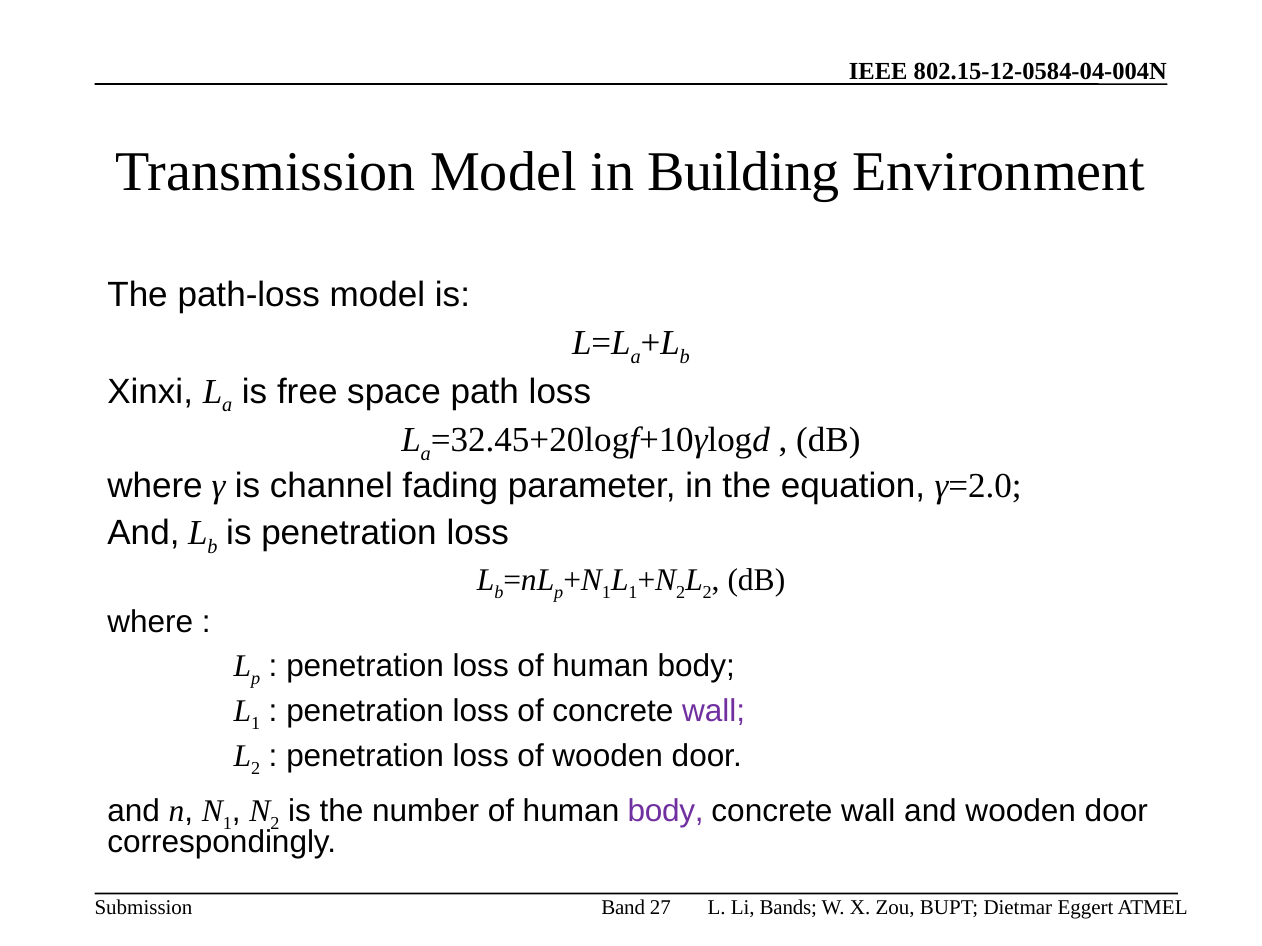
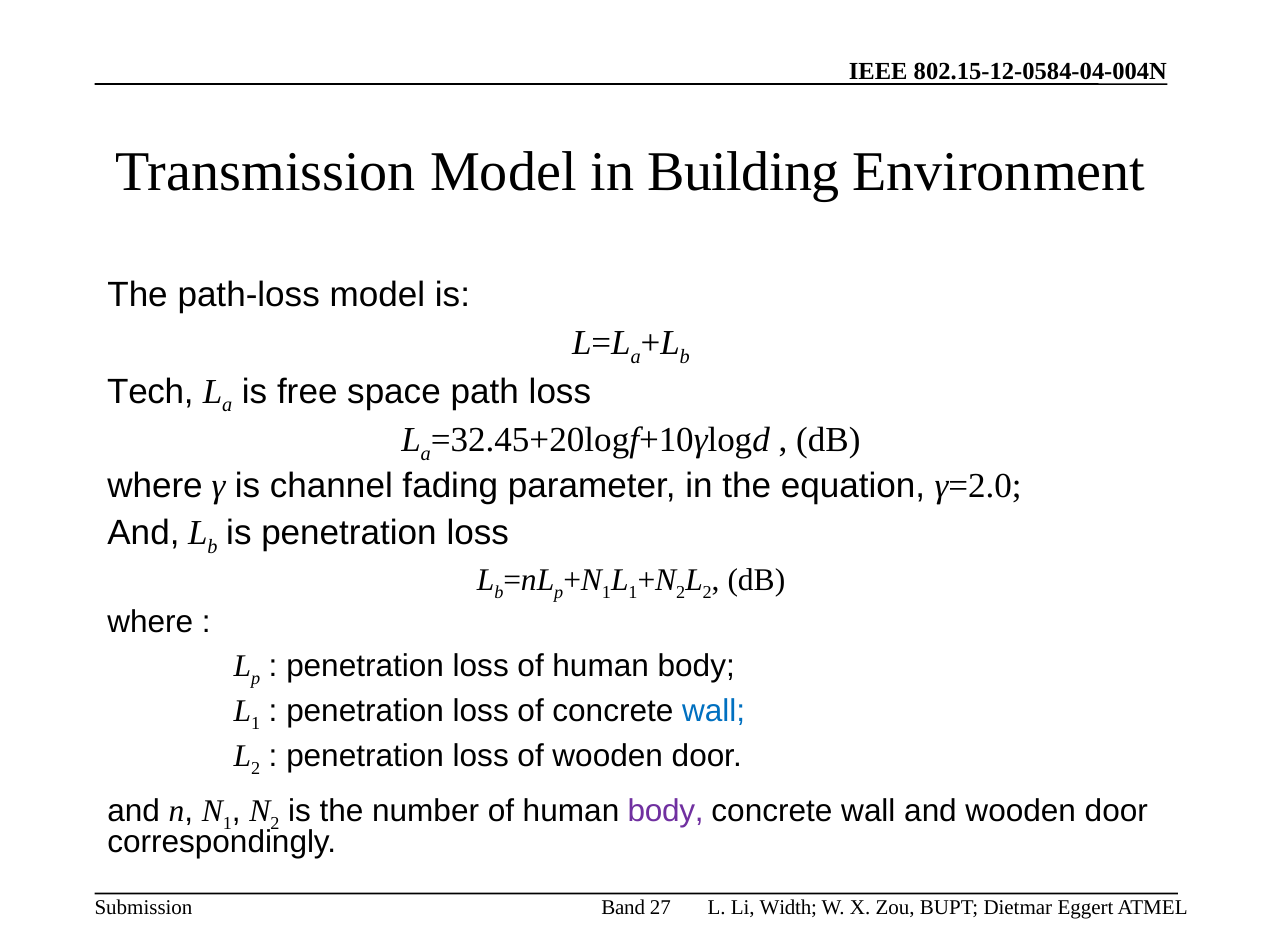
Xinxi: Xinxi -> Tech
wall at (714, 711) colour: purple -> blue
Bands: Bands -> Width
